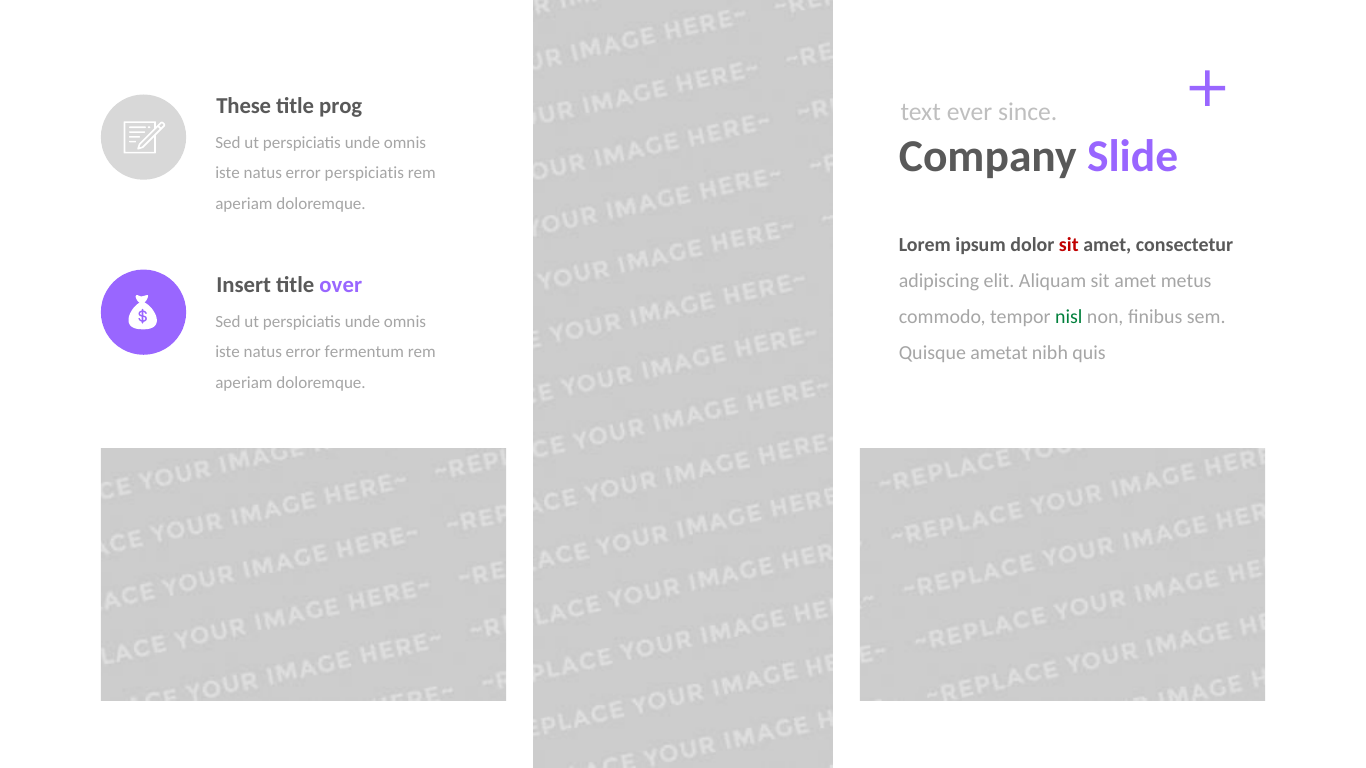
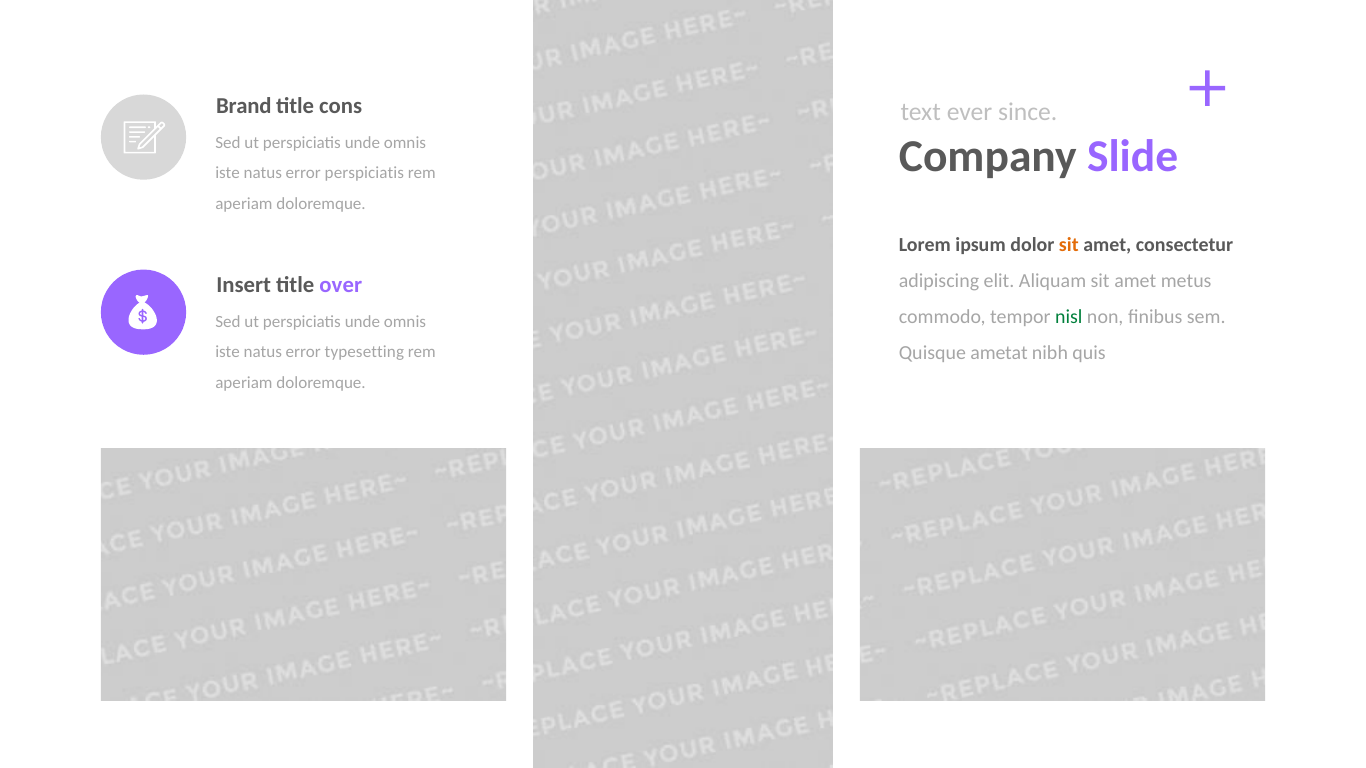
These: These -> Brand
prog: prog -> cons
sit at (1069, 245) colour: red -> orange
fermentum: fermentum -> typesetting
